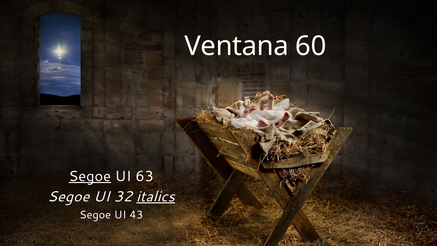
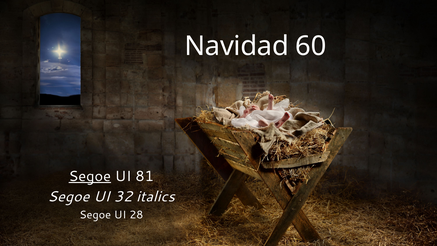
Ventana: Ventana -> Navidad
63: 63 -> 81
italics underline: present -> none
43: 43 -> 28
